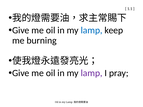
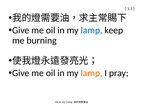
lamp at (92, 73) colour: purple -> orange
